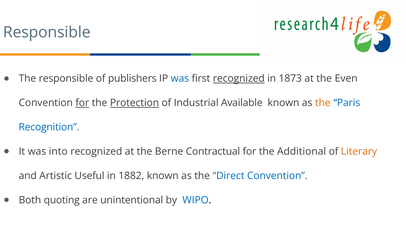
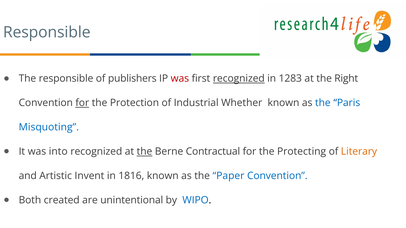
was at (180, 79) colour: blue -> red
1873: 1873 -> 1283
Even: Even -> Right
Protection underline: present -> none
Available: Available -> Whether
the at (323, 103) colour: orange -> blue
Recognition: Recognition -> Misquoting
the at (144, 152) underline: none -> present
Additional: Additional -> Protecting
Useful: Useful -> Invent
1882: 1882 -> 1816
Direct: Direct -> Paper
quoting: quoting -> created
